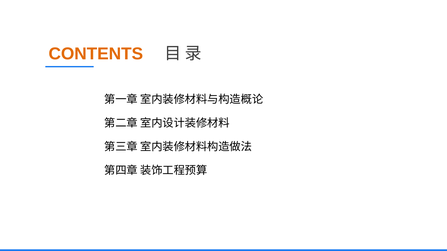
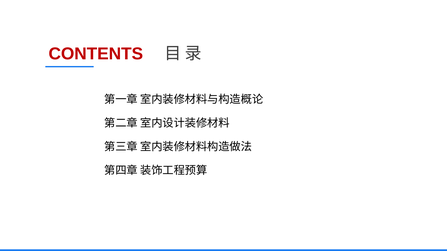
CONTENTS colour: orange -> red
